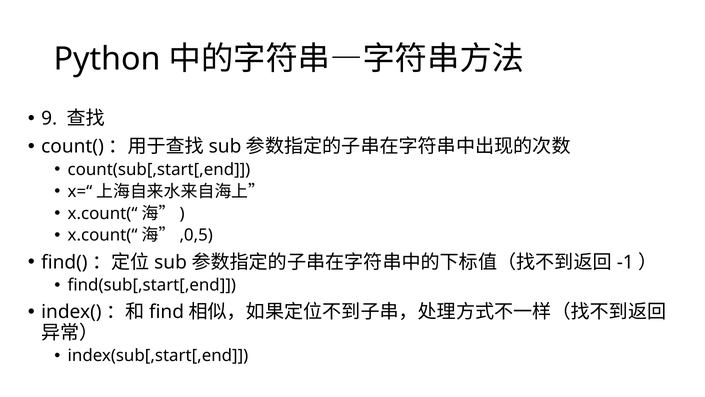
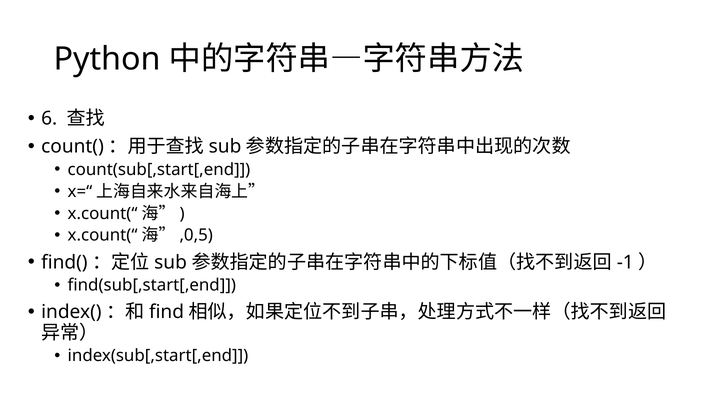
9: 9 -> 6
